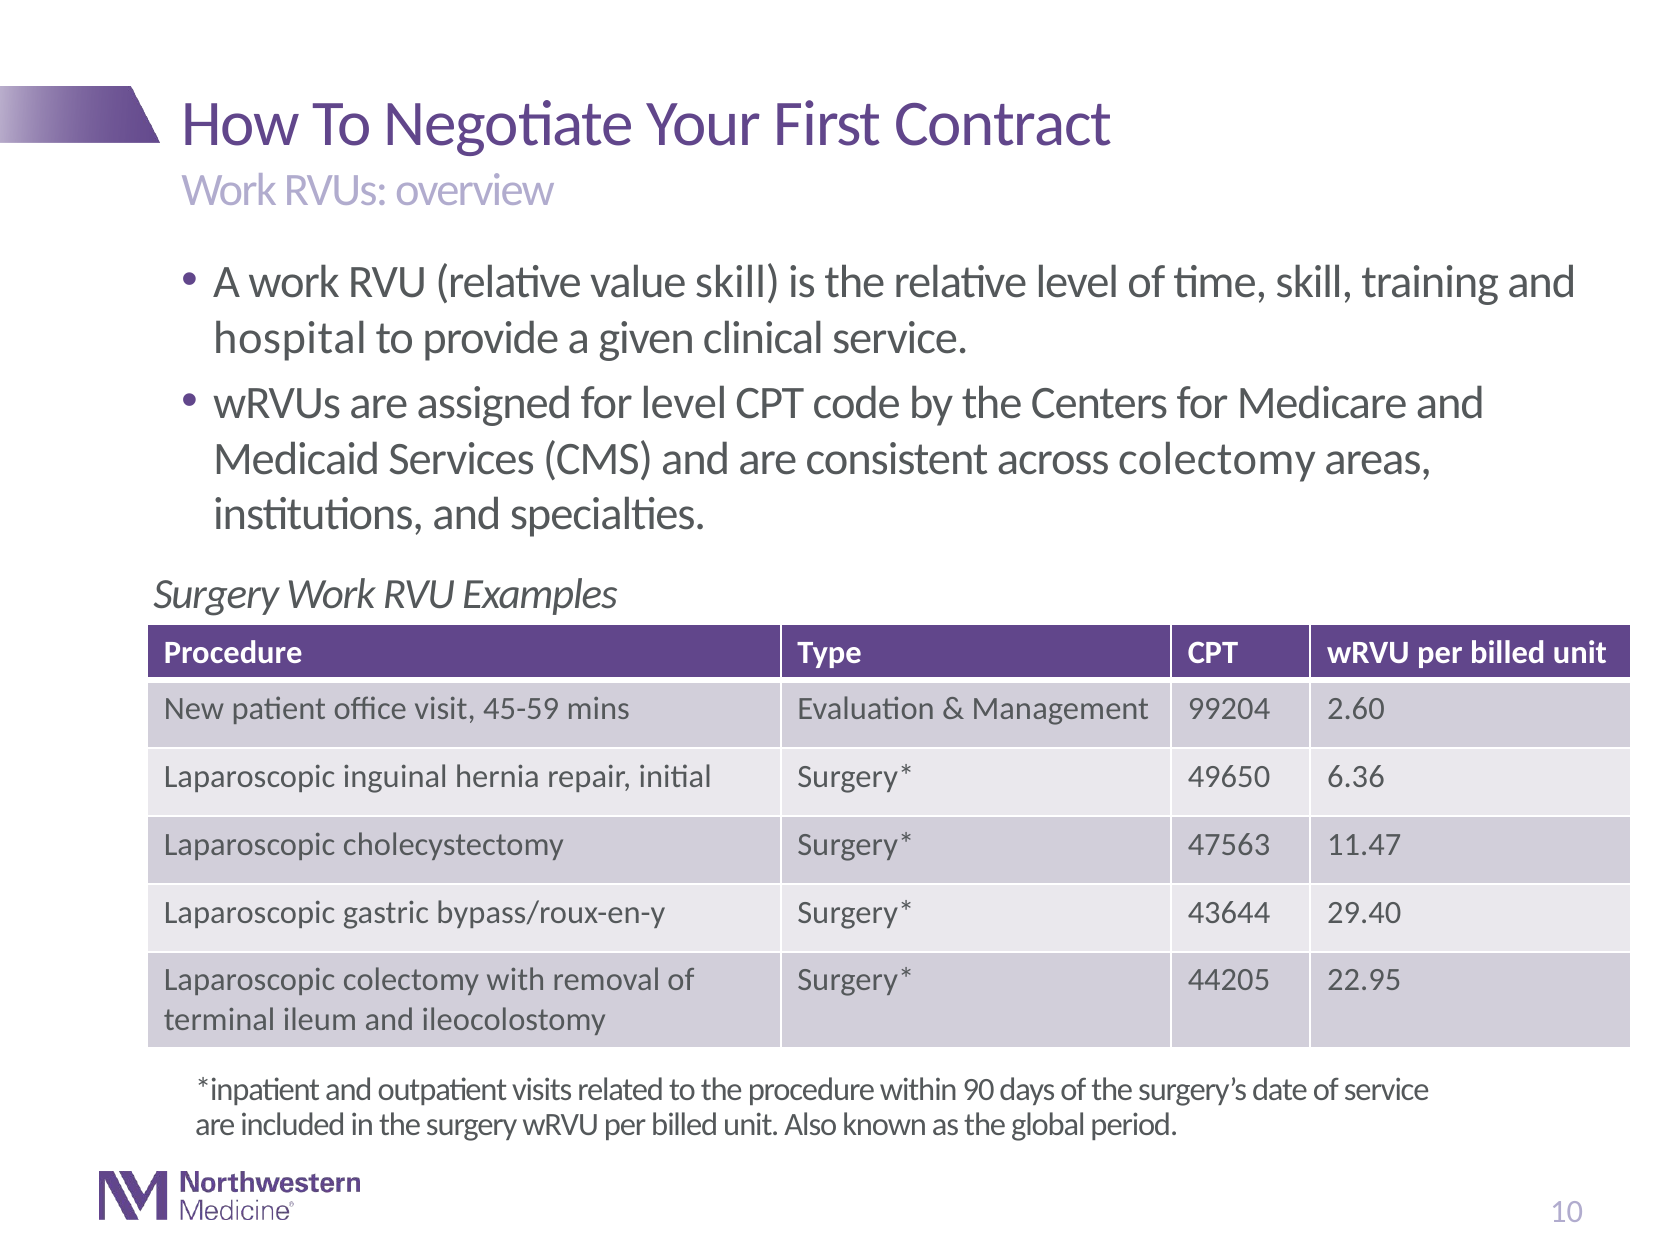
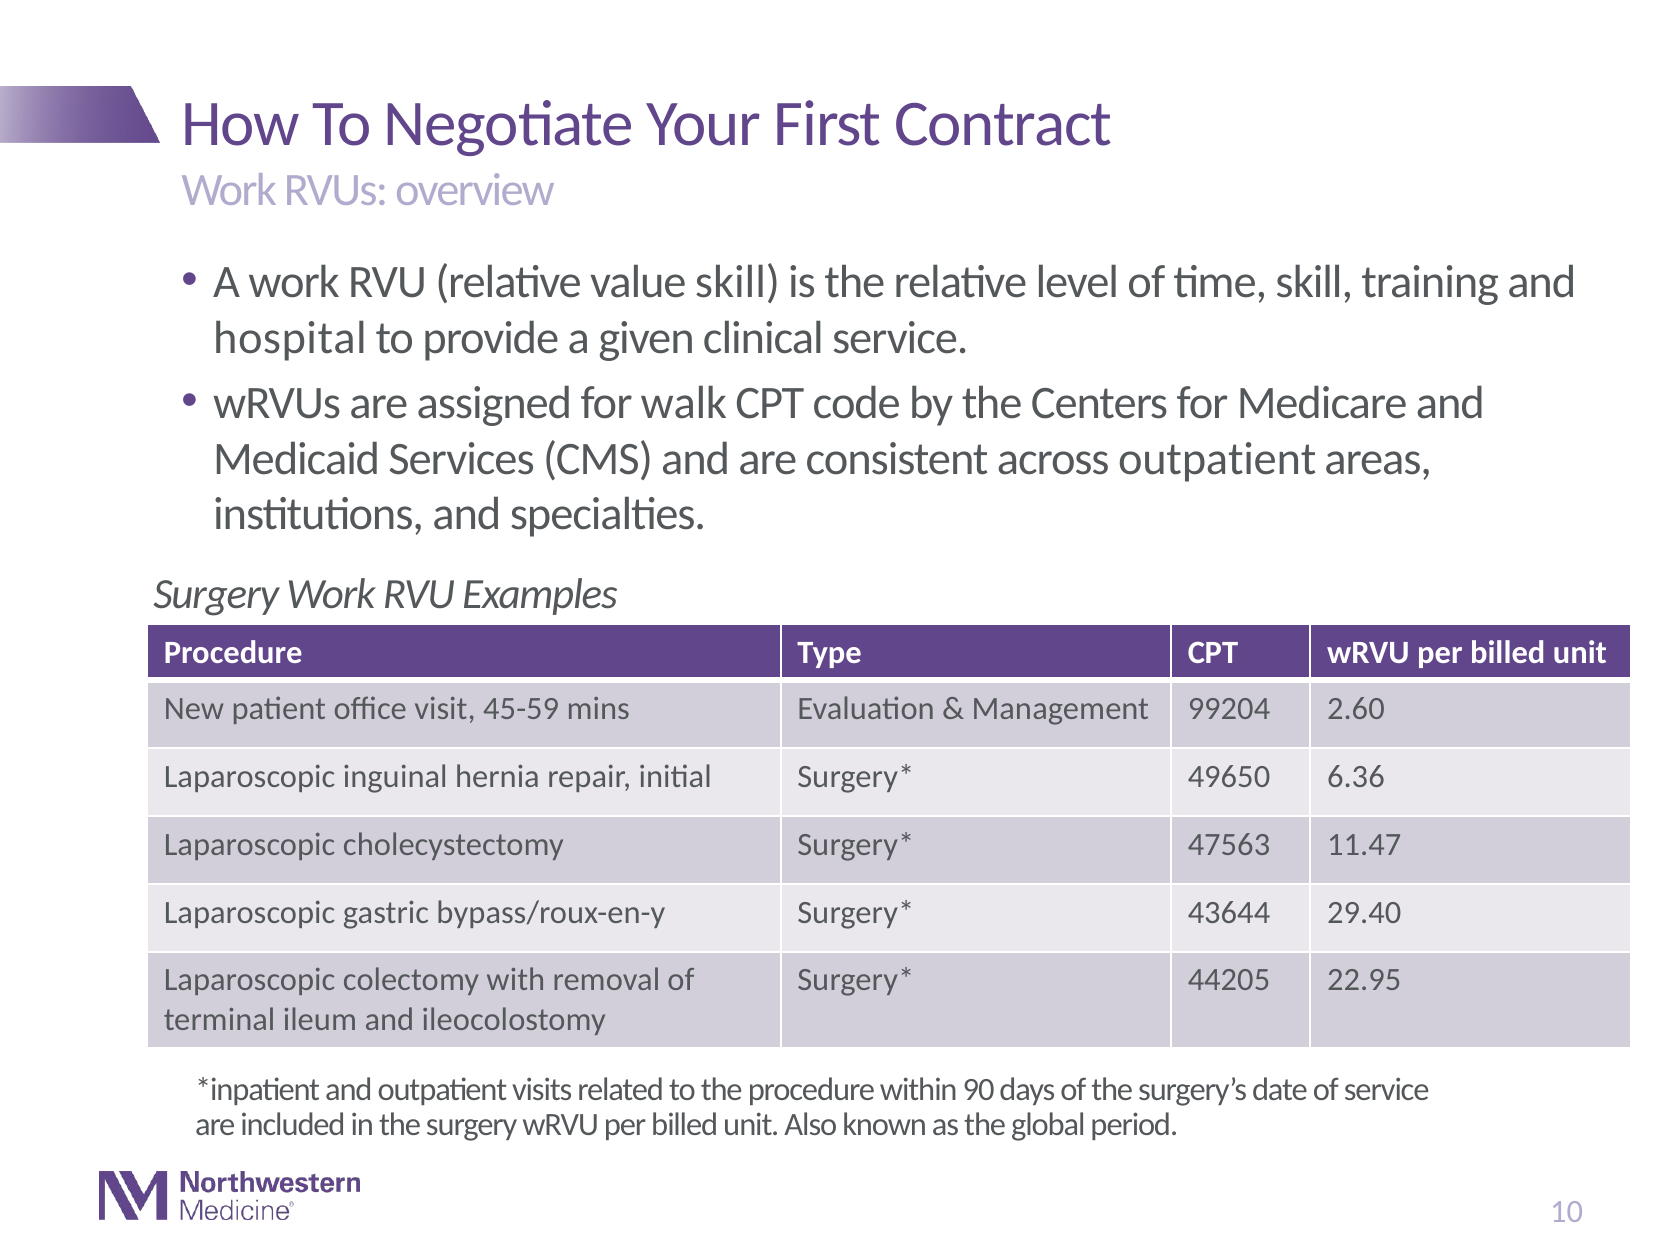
for level: level -> walk
across colectomy: colectomy -> outpatient
